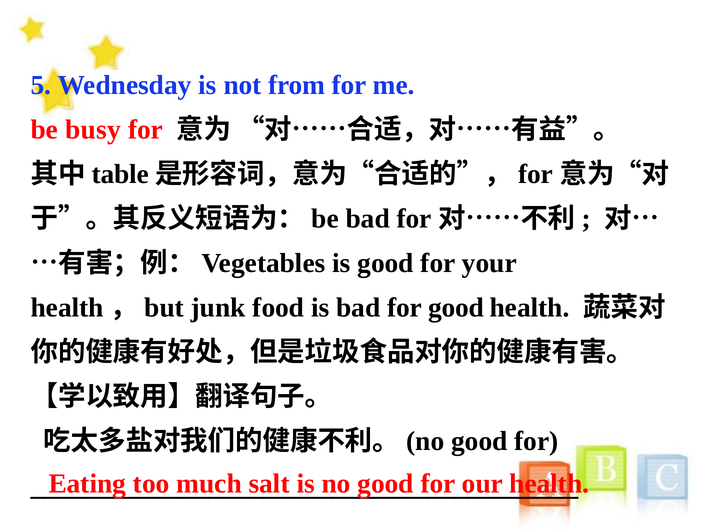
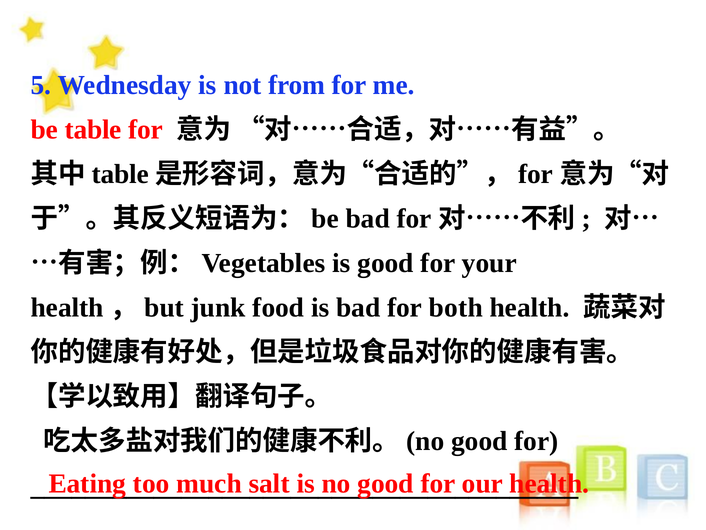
be busy: busy -> table
for good: good -> both
